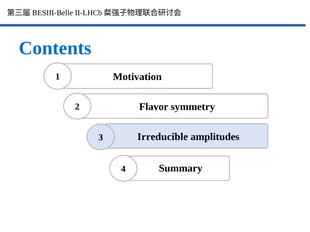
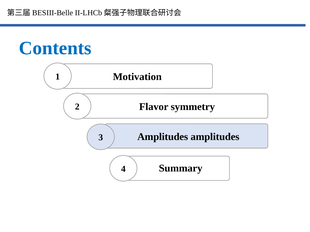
Irreducible at (163, 137): Irreducible -> Amplitudes
